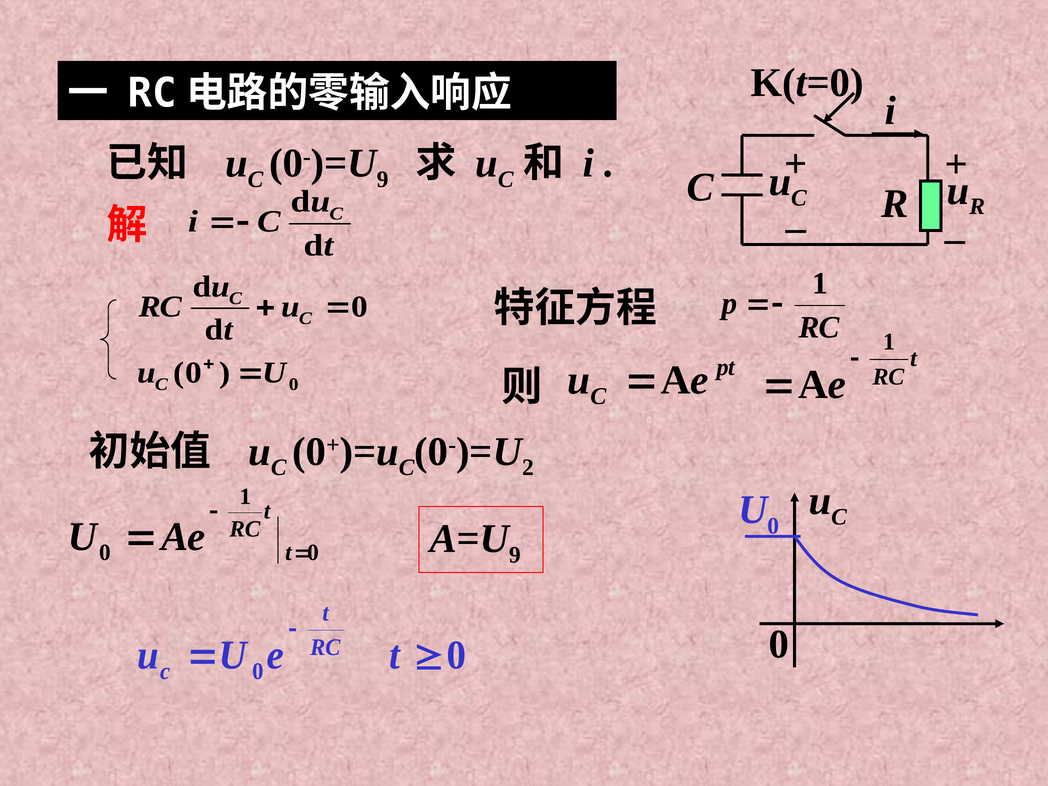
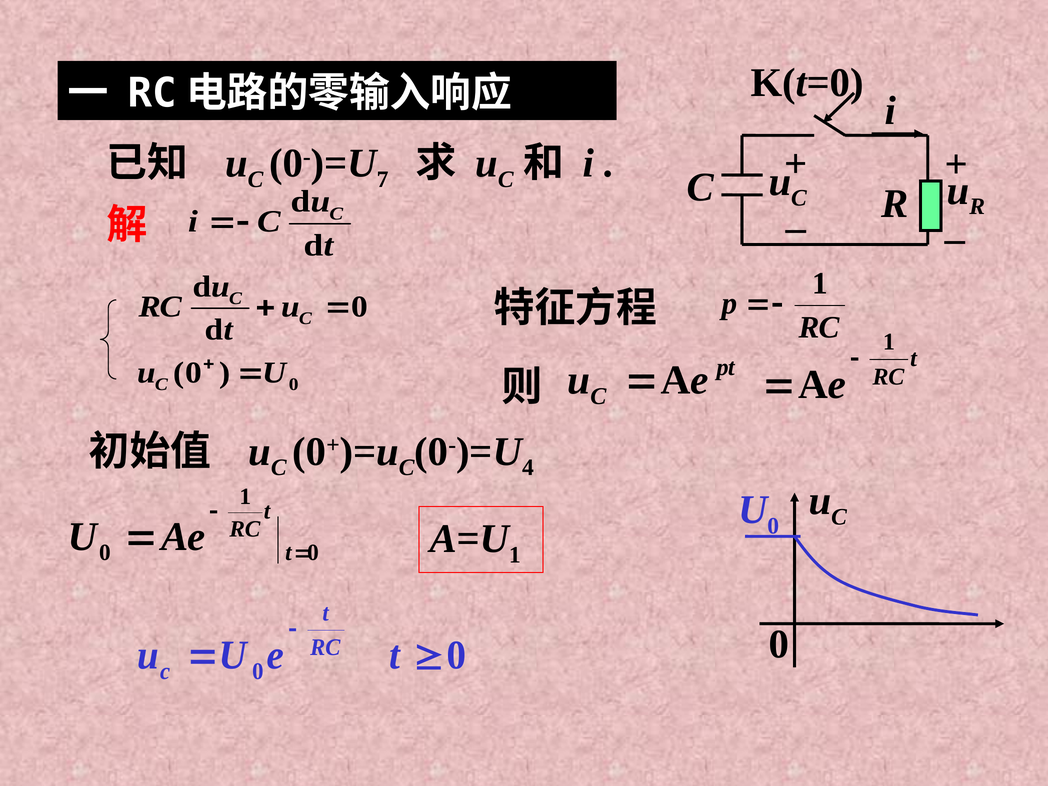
9 at (383, 179): 9 -> 7
2: 2 -> 4
9 at (515, 555): 9 -> 1
